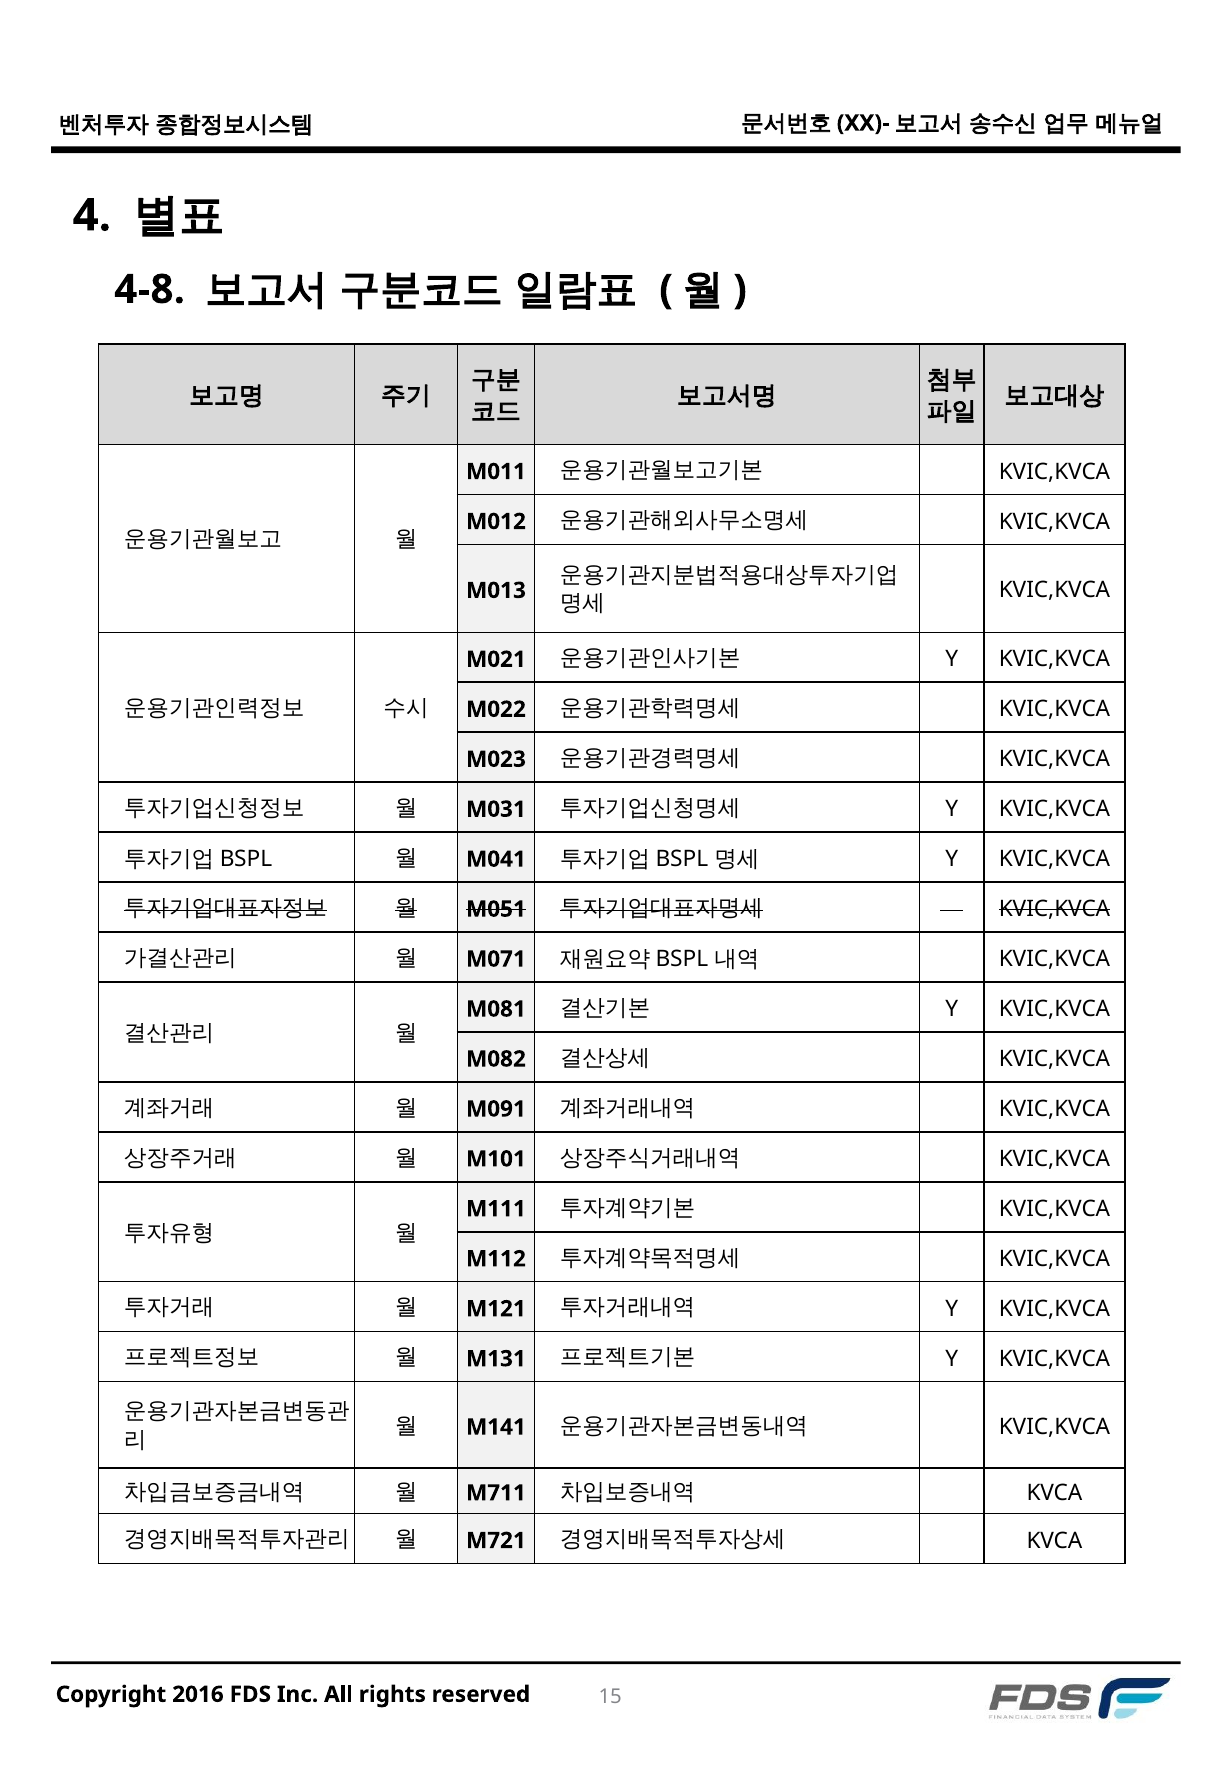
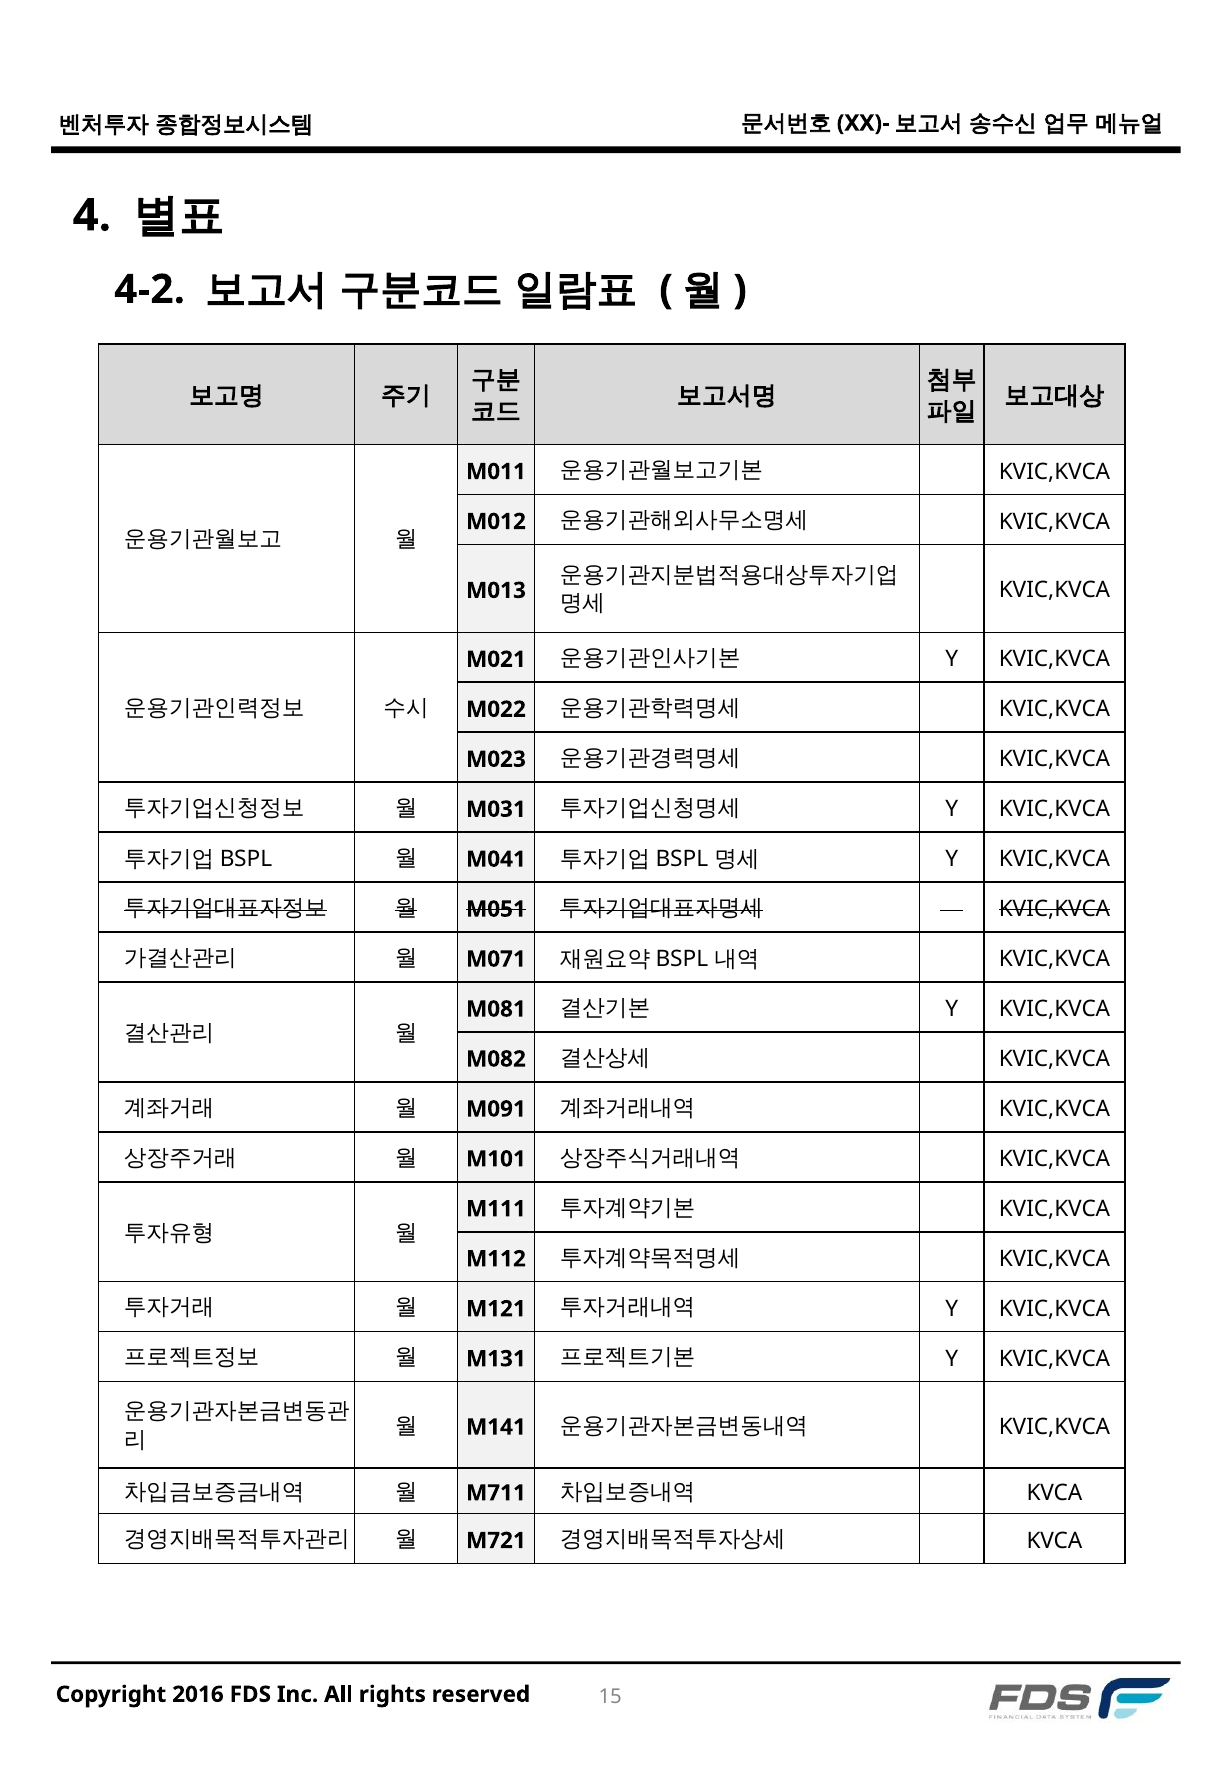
4-8: 4-8 -> 4-2
